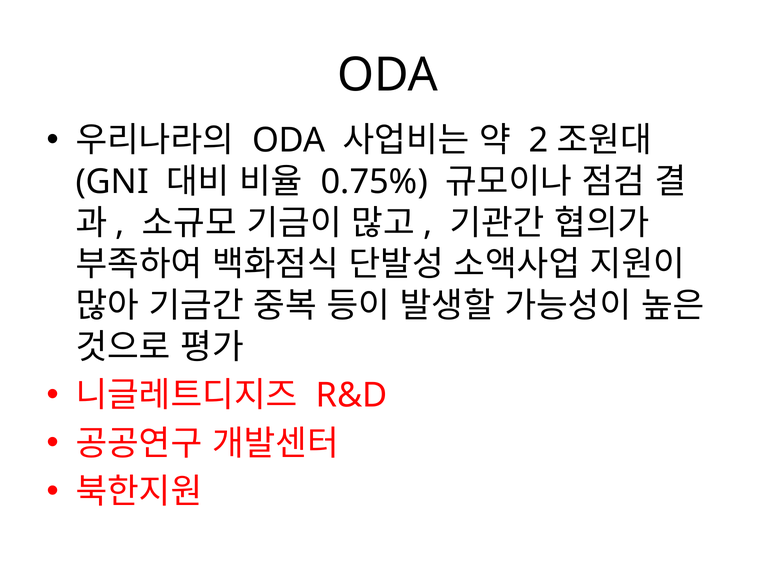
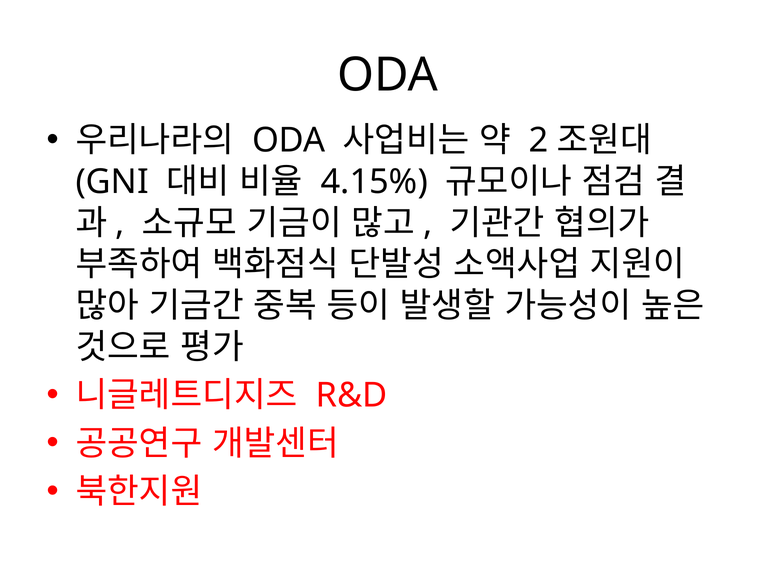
0.75%: 0.75% -> 4.15%
